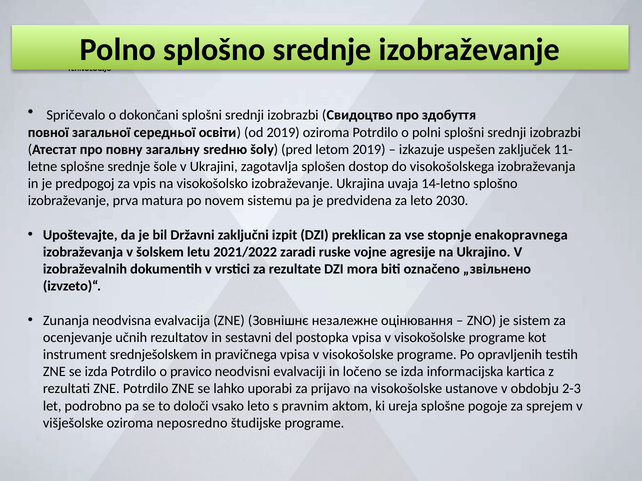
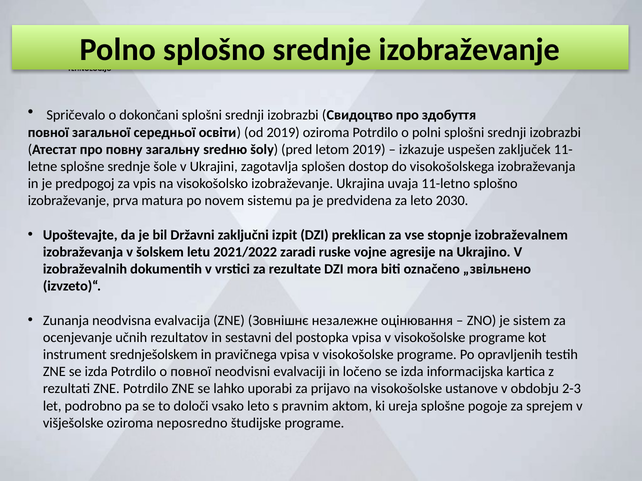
14-letno: 14-letno -> 11-letno
enakopravnega: enakopravnega -> izobraževalnem
o pravico: pravico -> повної
